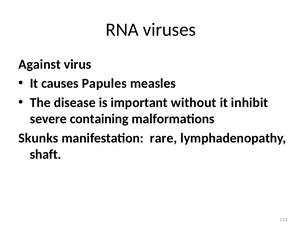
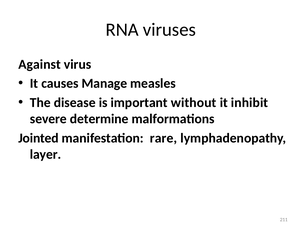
Papules: Papules -> Manage
containing: containing -> determine
Skunks: Skunks -> Jointed
shaft: shaft -> layer
